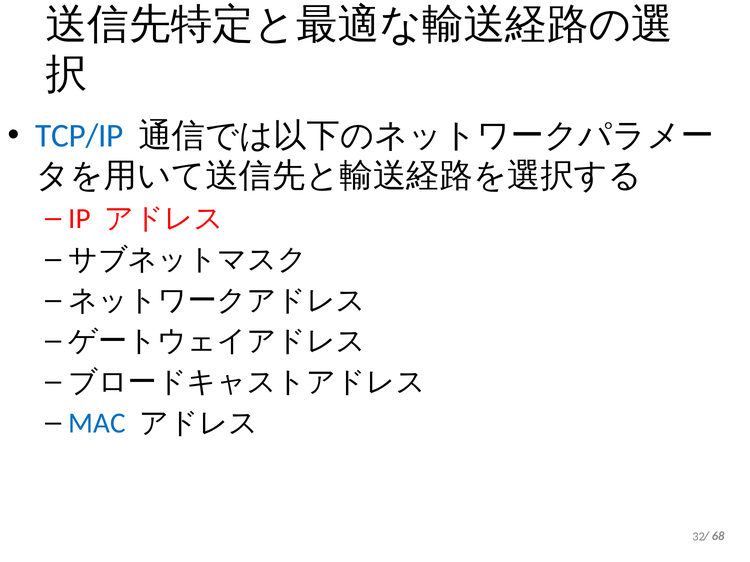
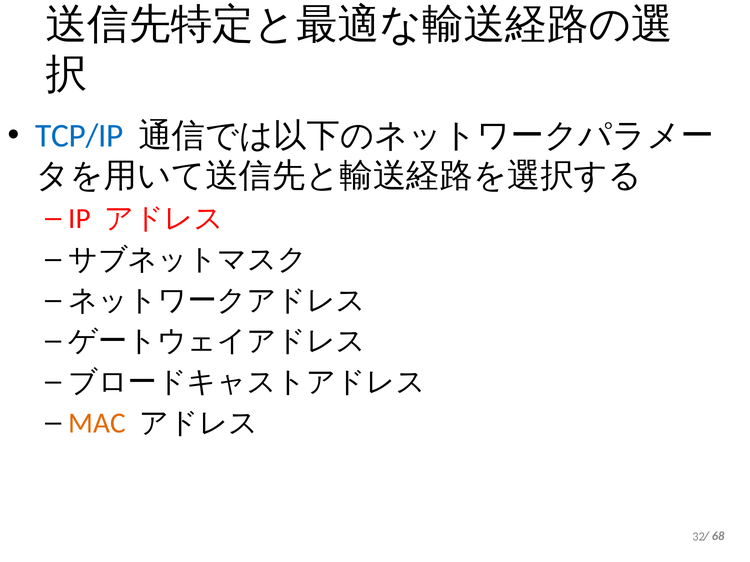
MAC colour: blue -> orange
